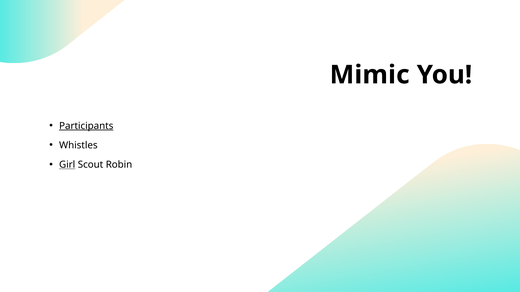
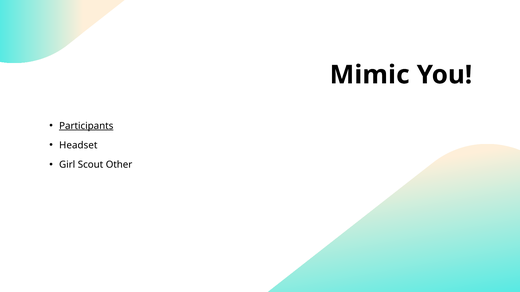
Whistles: Whistles -> Headset
Girl underline: present -> none
Robin: Robin -> Other
